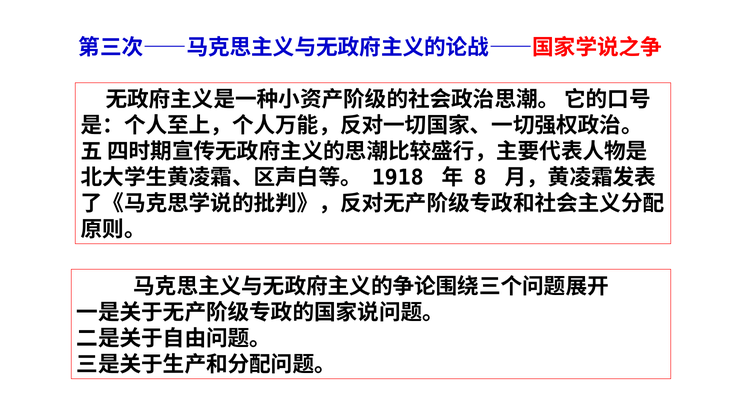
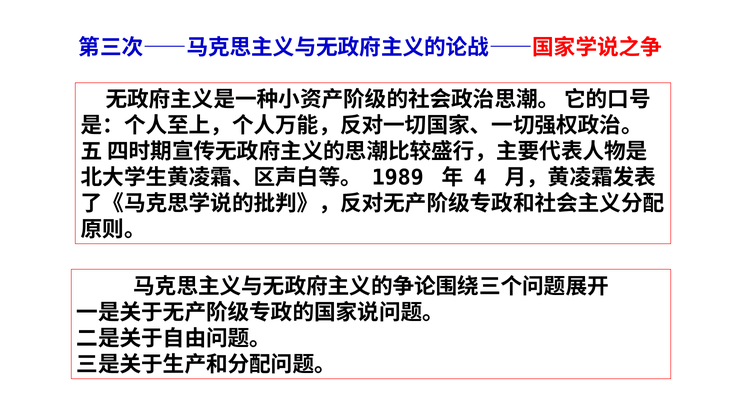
1918: 1918 -> 1989
8: 8 -> 4
